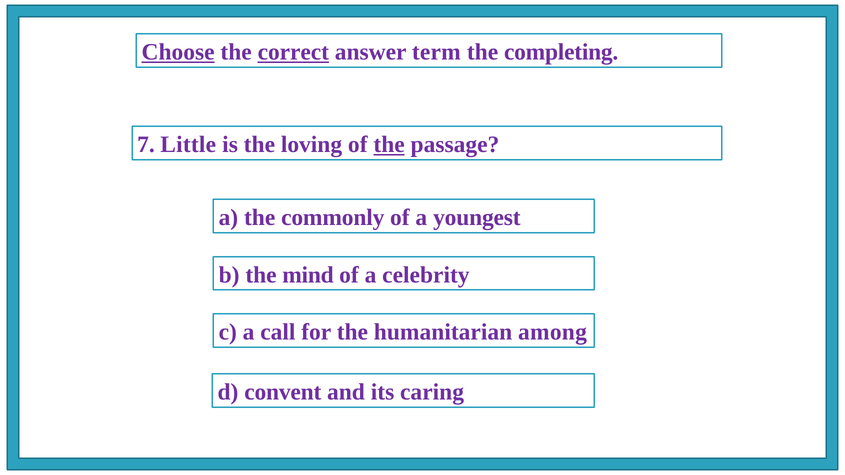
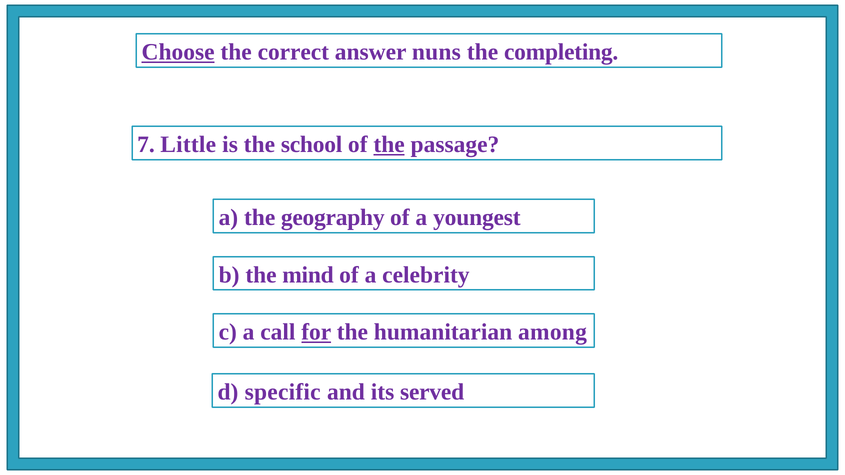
correct underline: present -> none
term: term -> nuns
loving: loving -> school
commonly: commonly -> geography
for underline: none -> present
convent: convent -> specific
caring: caring -> served
